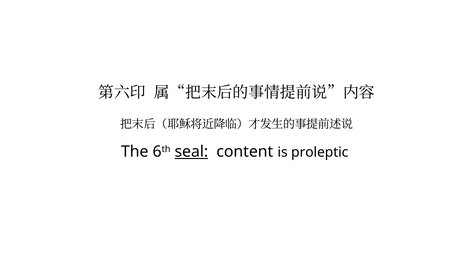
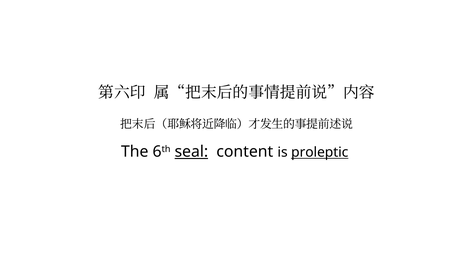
proleptic underline: none -> present
